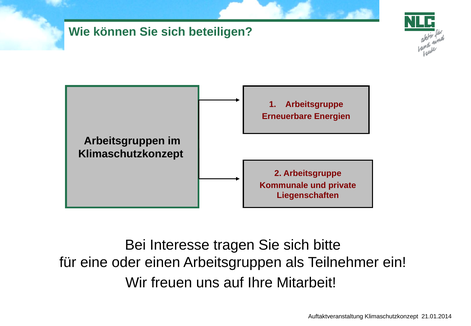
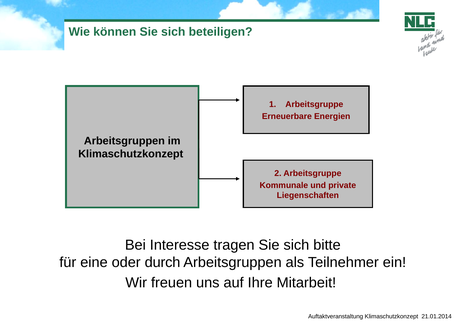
einen: einen -> durch
